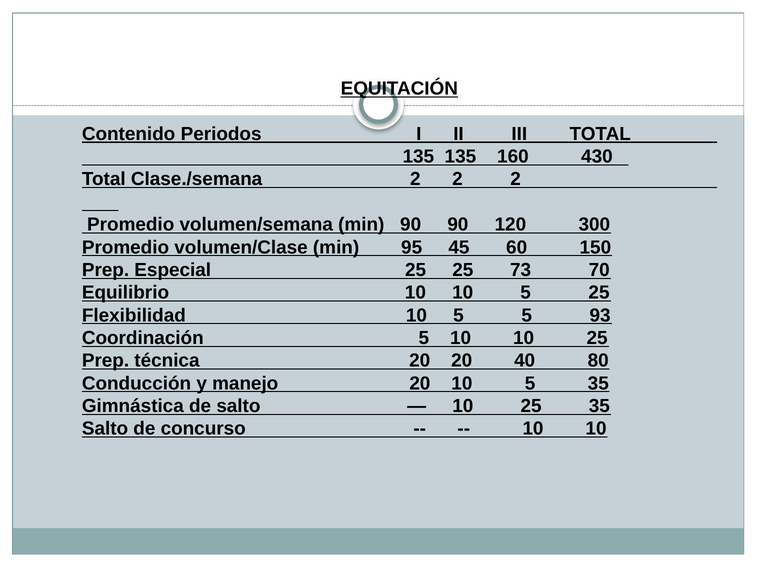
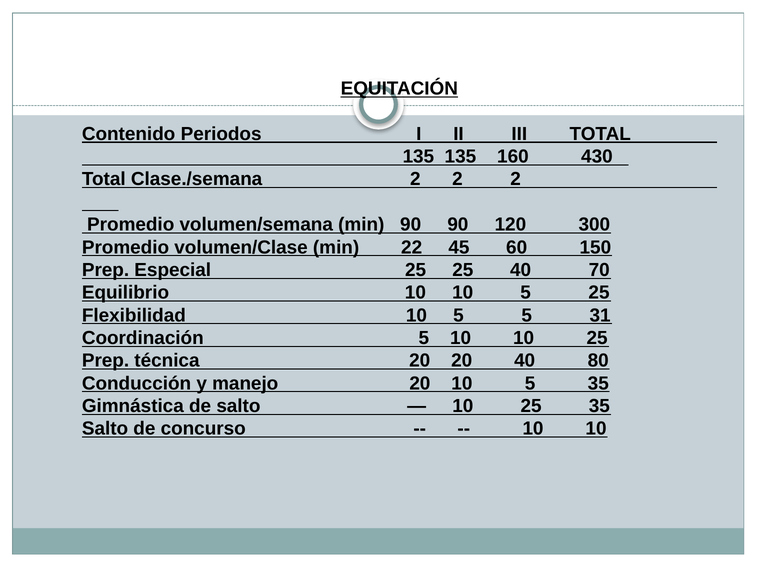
95: 95 -> 22
25 73: 73 -> 40
93: 93 -> 31
